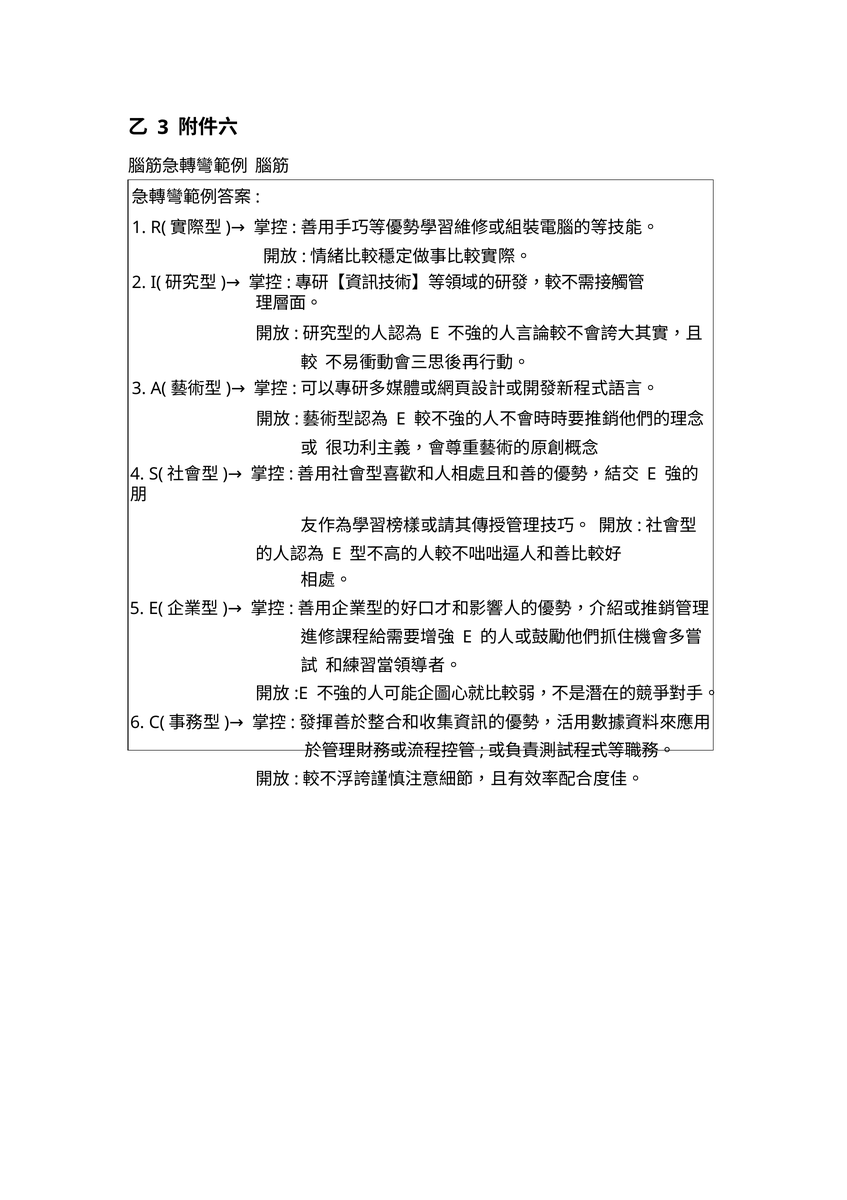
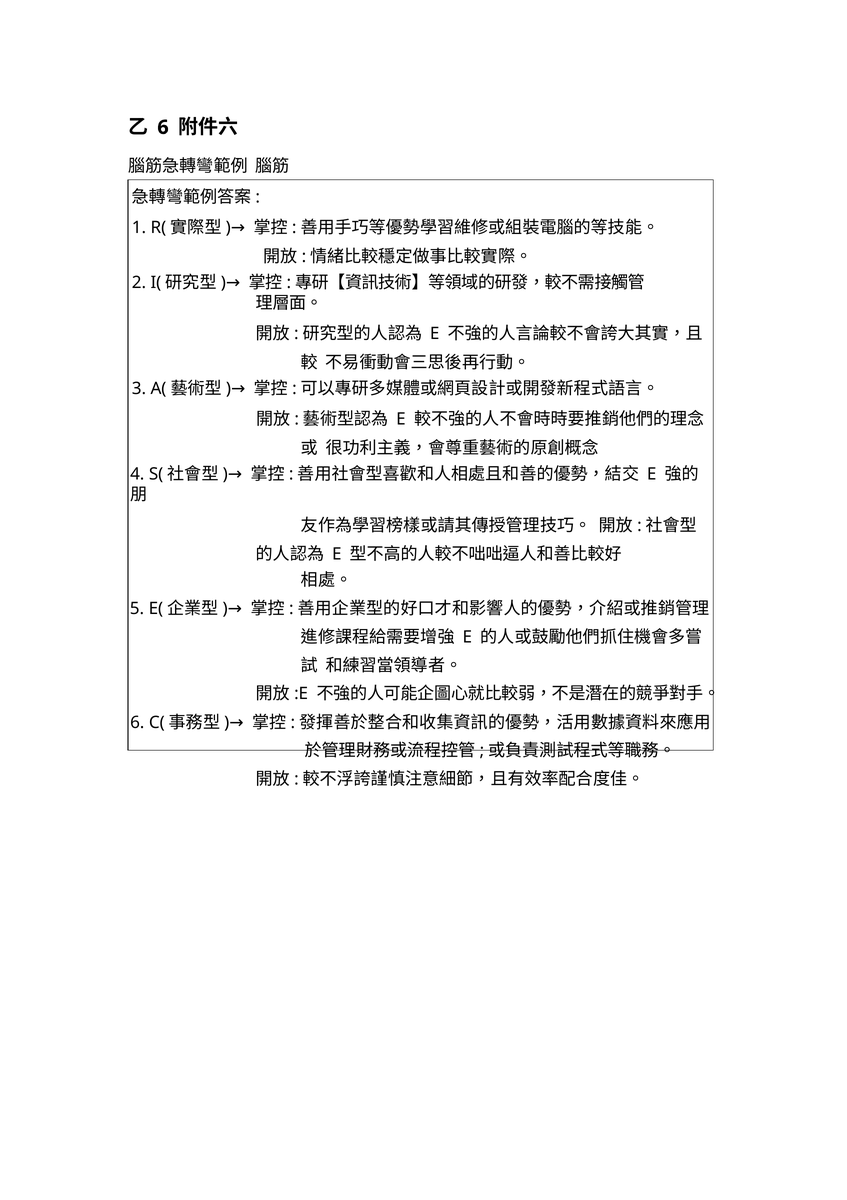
3 at (163, 127): 3 -> 6
